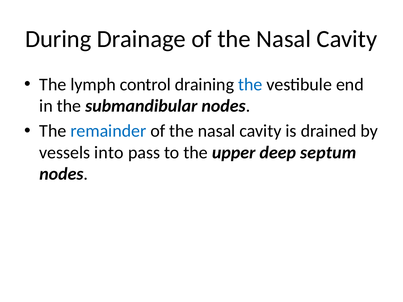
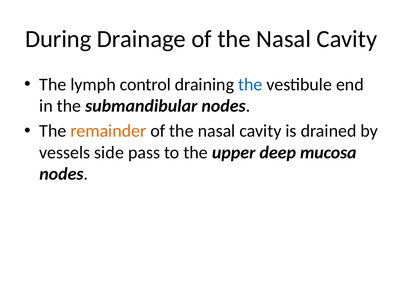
remainder colour: blue -> orange
into: into -> side
septum: septum -> mucosa
